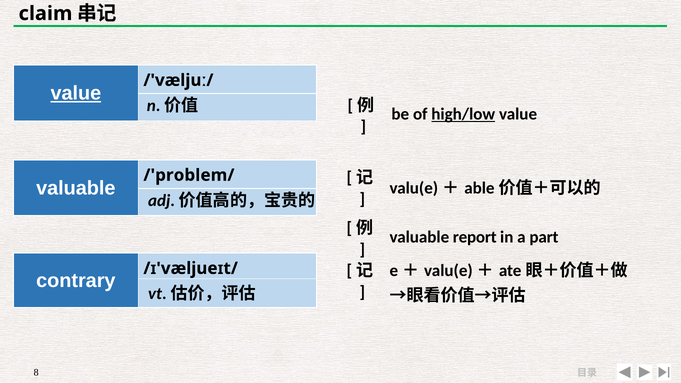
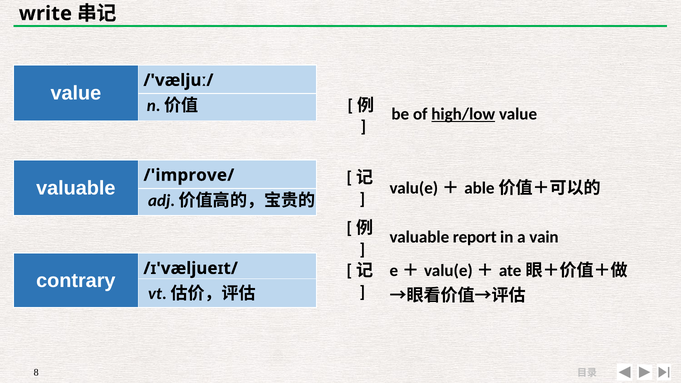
claim: claim -> write
value at (76, 93) underline: present -> none
/'problem/: /'problem/ -> /'improve/
part: part -> vain
